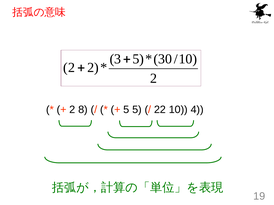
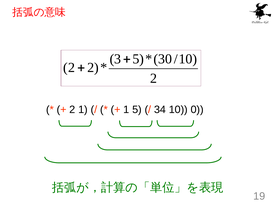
2 8: 8 -> 1
5 at (126, 110): 5 -> 1
22: 22 -> 34
4: 4 -> 0
